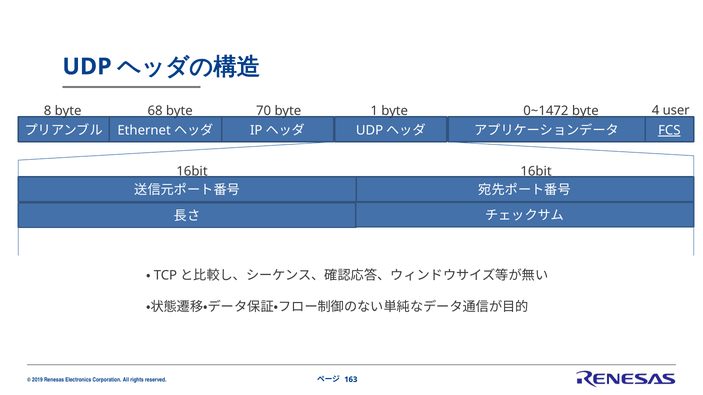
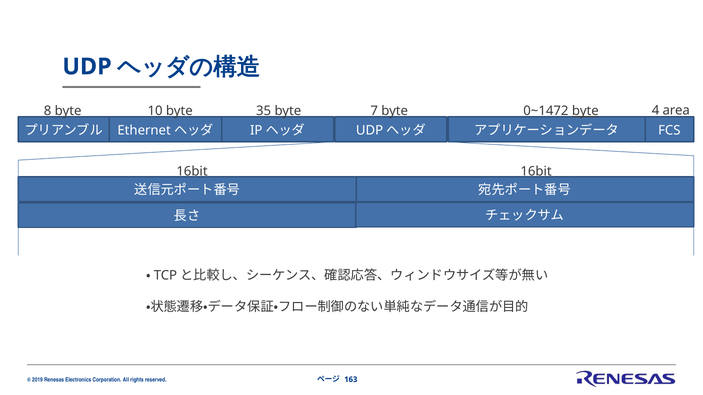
68: 68 -> 10
70: 70 -> 35
1: 1 -> 7
user: user -> area
FCS underline: present -> none
